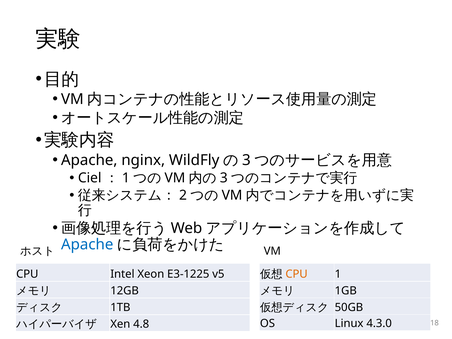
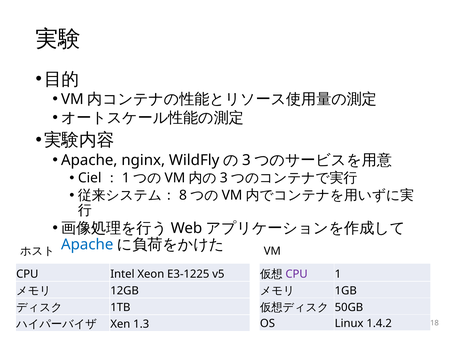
2: 2 -> 8
CPU at (297, 274) colour: orange -> purple
4.8: 4.8 -> 1.3
4.3.0: 4.3.0 -> 1.4.2
